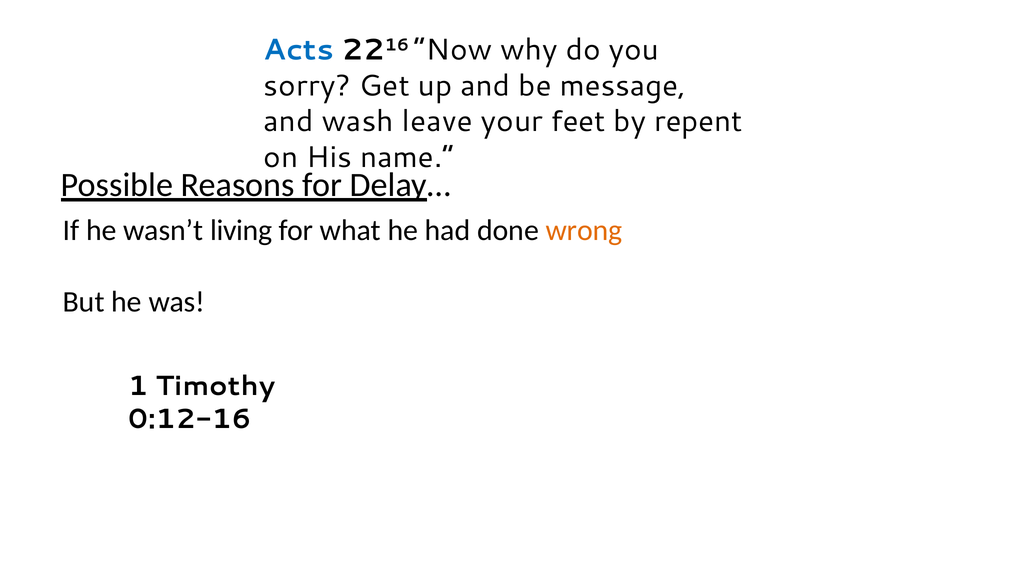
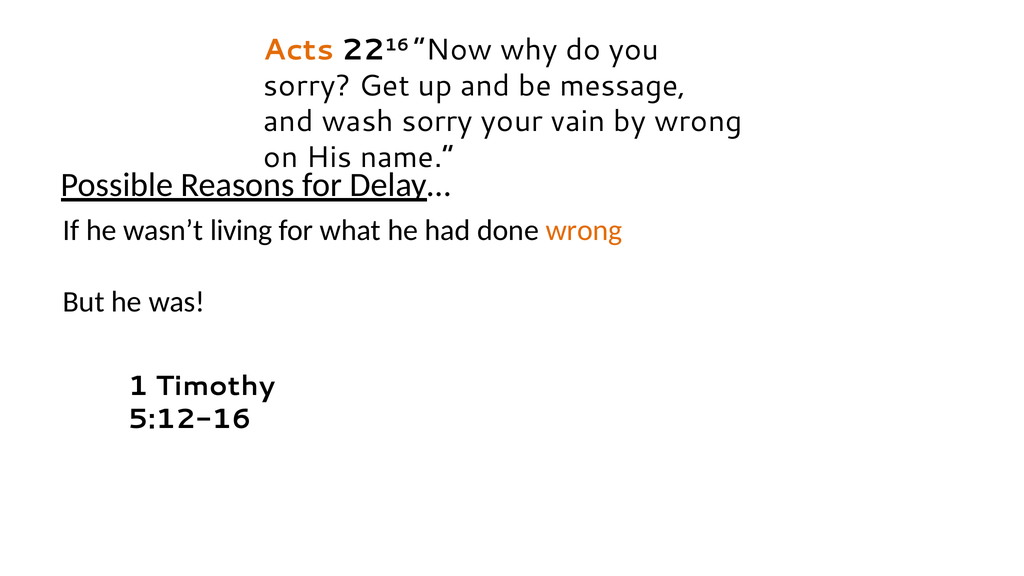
Acts colour: blue -> orange
wash leave: leave -> sorry
feet: feet -> vain
by repent: repent -> wrong
0:12-16: 0:12-16 -> 5:12-16
